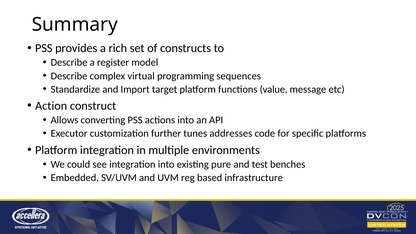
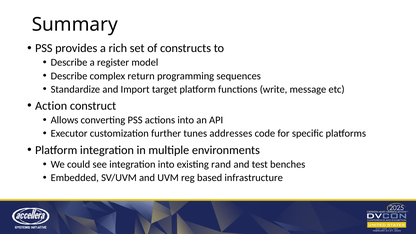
virtual: virtual -> return
value: value -> write
pure: pure -> rand
